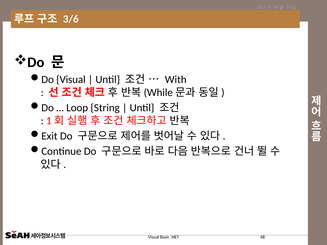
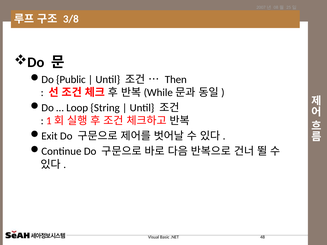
3/6: 3/6 -> 3/8
Do Visual: Visual -> Public
With: With -> Then
